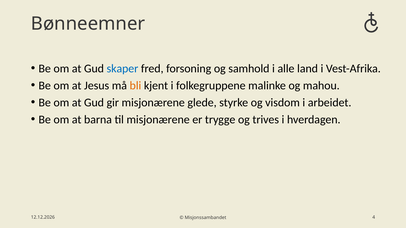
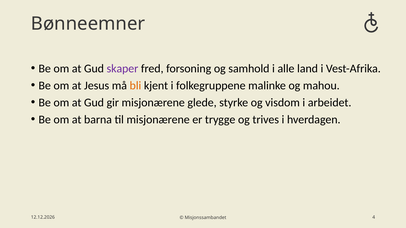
skaper colour: blue -> purple
